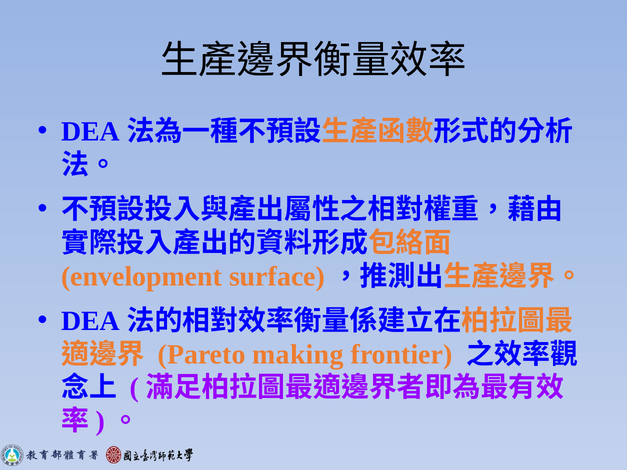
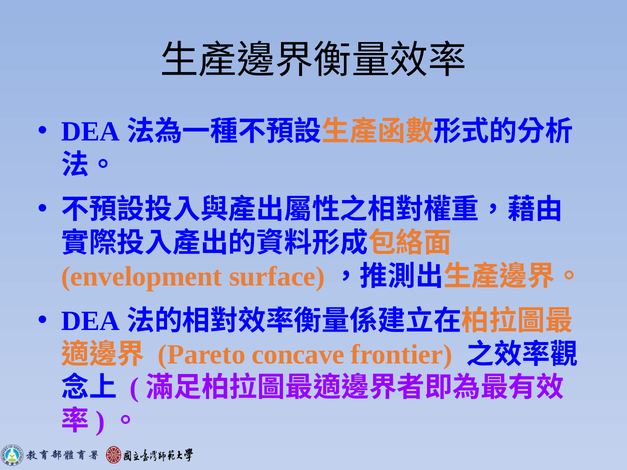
making: making -> concave
